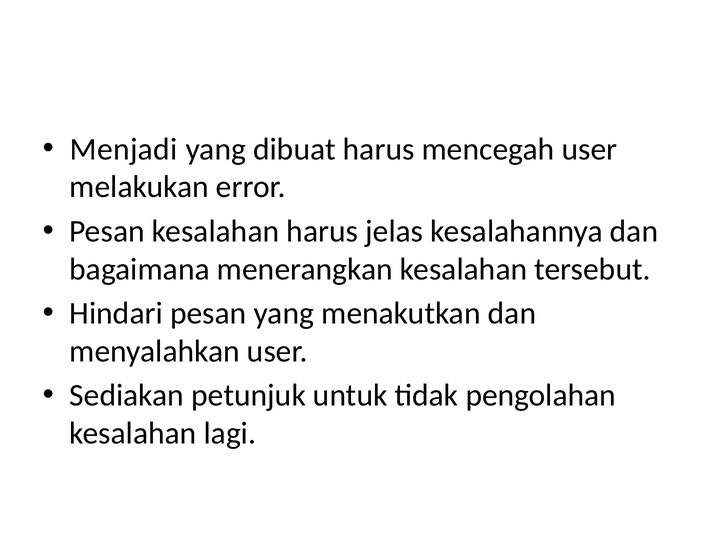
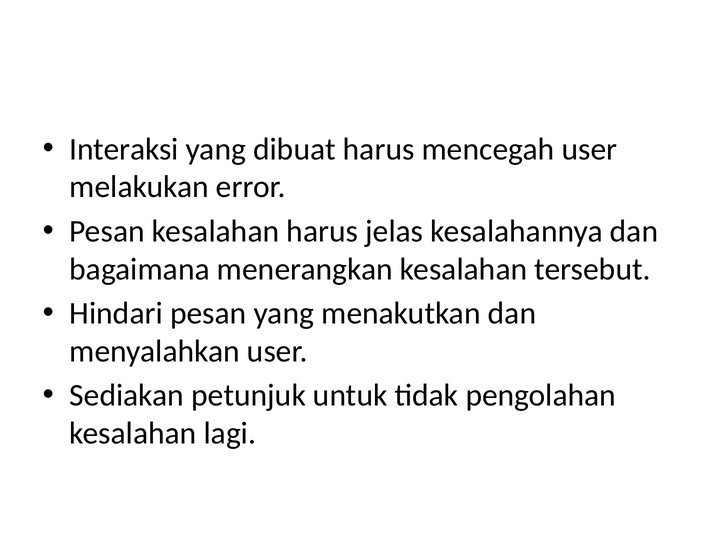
Menjadi: Menjadi -> Interaksi
